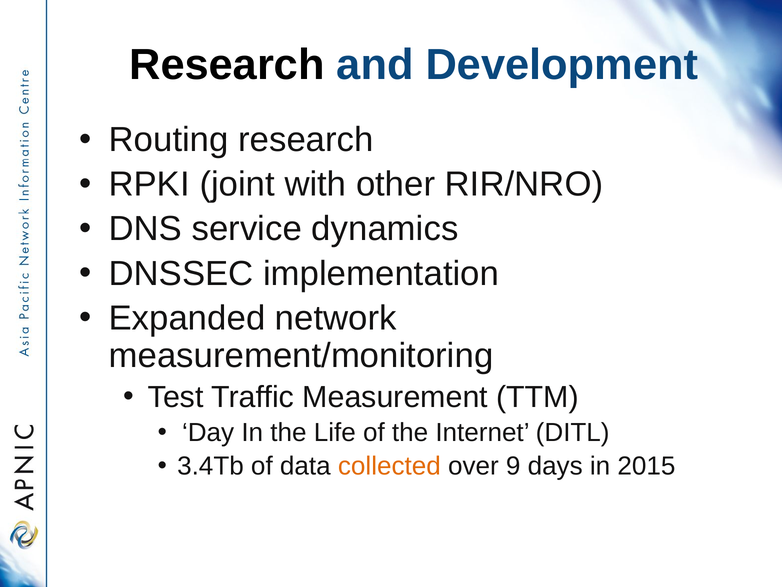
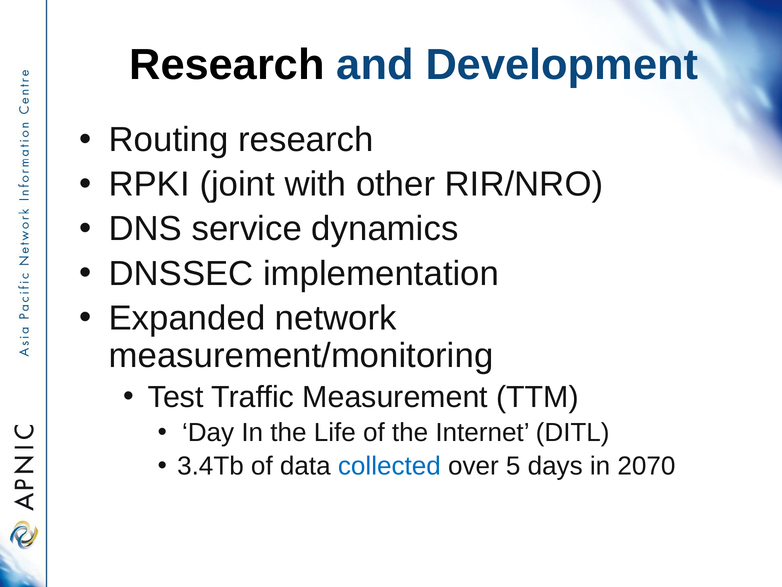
collected colour: orange -> blue
9: 9 -> 5
2015: 2015 -> 2070
